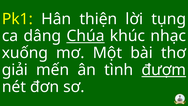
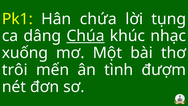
thiện: thiện -> chứa
giải: giải -> trôi
đượm underline: present -> none
